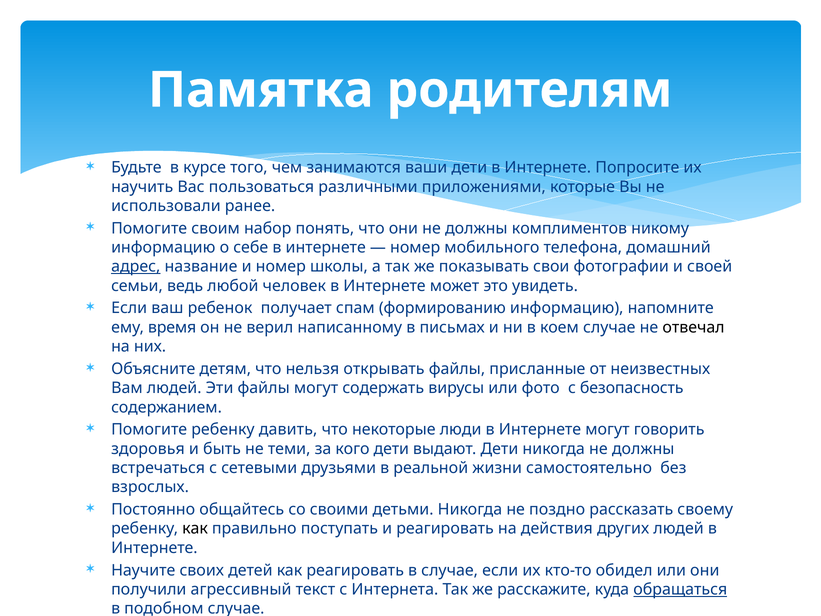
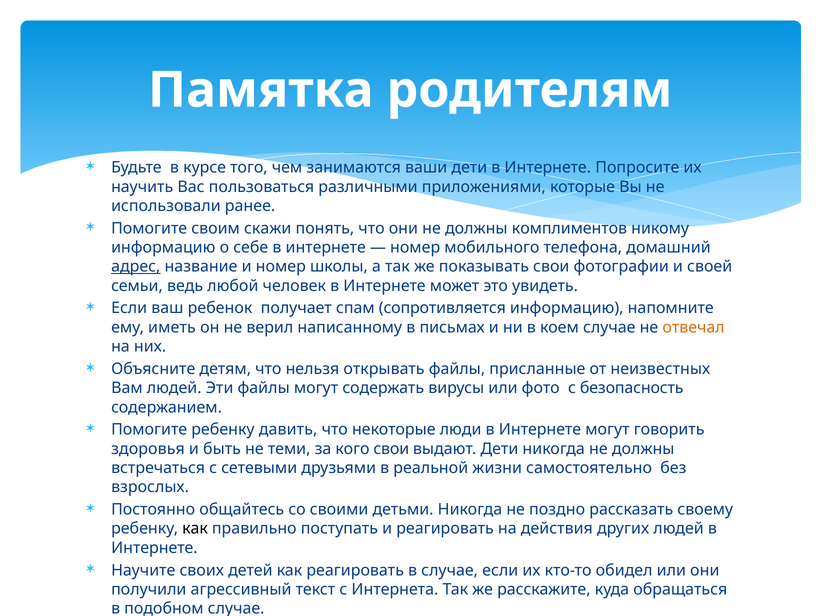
набор: набор -> скажи
формированию: формированию -> сопротивляется
время: время -> иметь
отвечал colour: black -> orange
кого дети: дети -> свои
обращаться underline: present -> none
